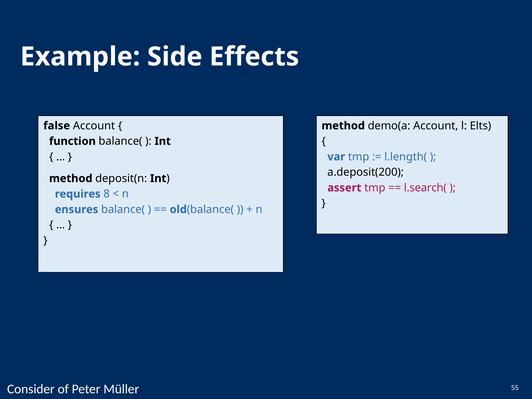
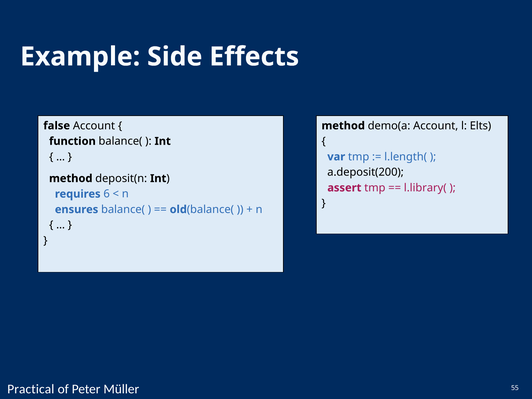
l.search(: l.search( -> l.library(
8: 8 -> 6
Consider: Consider -> Practical
